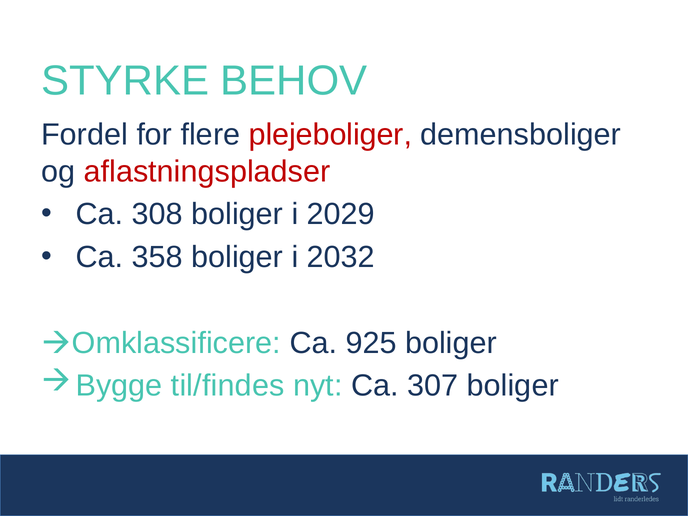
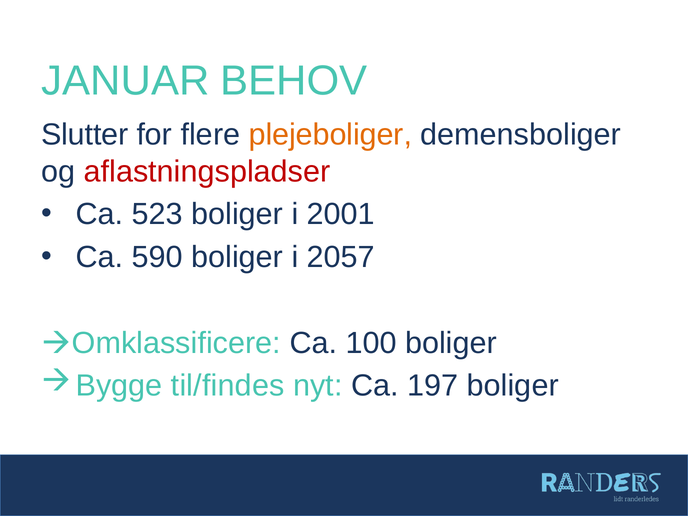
STYRKE: STYRKE -> JANUAR
Fordel: Fordel -> Slutter
plejeboliger colour: red -> orange
308: 308 -> 523
2029: 2029 -> 2001
358: 358 -> 590
2032: 2032 -> 2057
925: 925 -> 100
307: 307 -> 197
